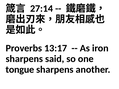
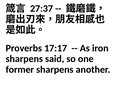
27:14: 27:14 -> 27:37
13:17: 13:17 -> 17:17
tongue: tongue -> former
